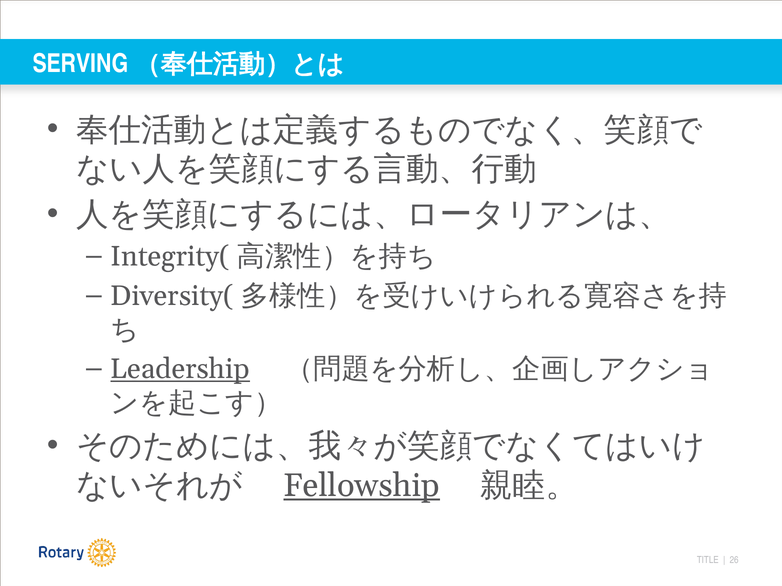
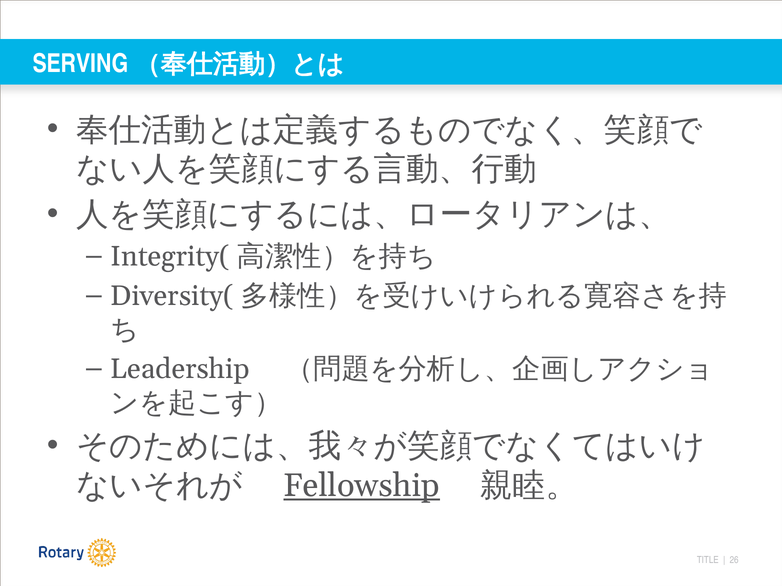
Leadership underline: present -> none
